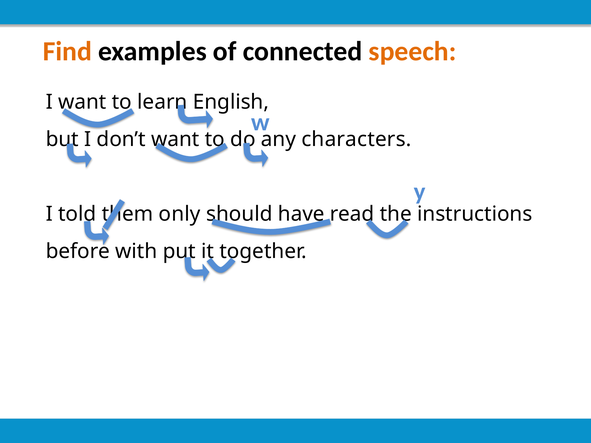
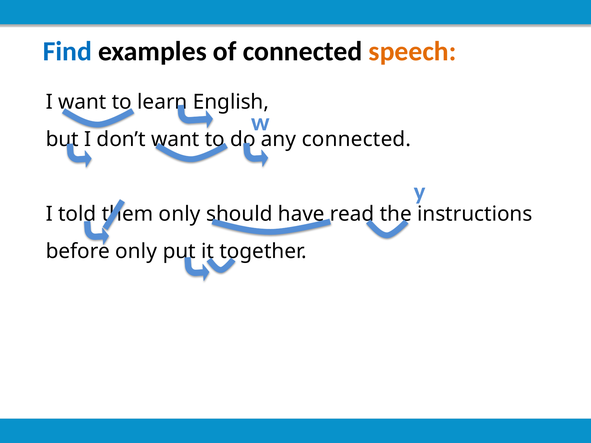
Find colour: orange -> blue
characters at (356, 139): characters -> connected
before with: with -> only
